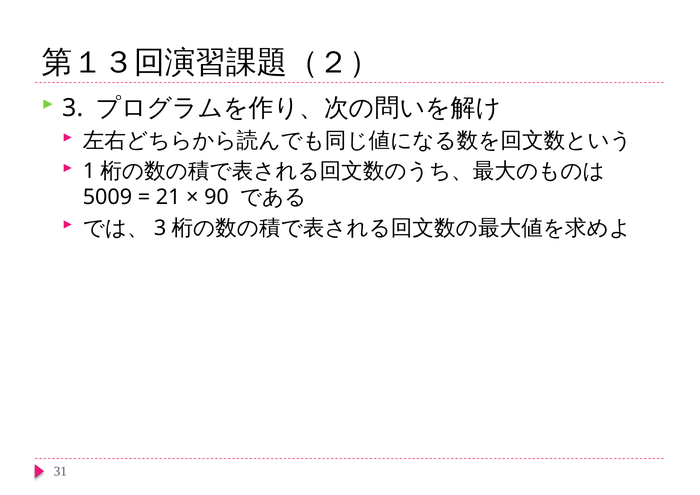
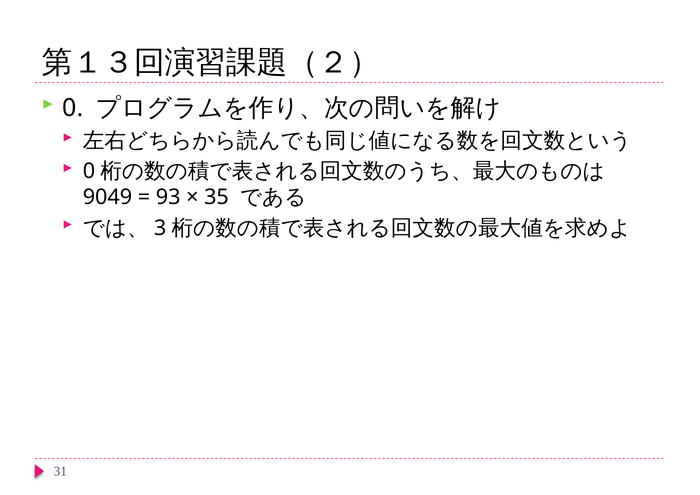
3 at (73, 108): 3 -> 0
1 at (89, 171): 1 -> 0
5009: 5009 -> 9049
21: 21 -> 93
90: 90 -> 35
